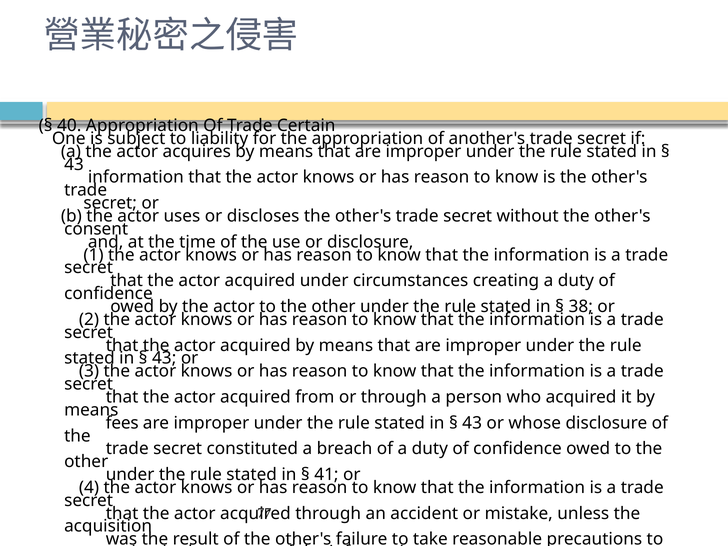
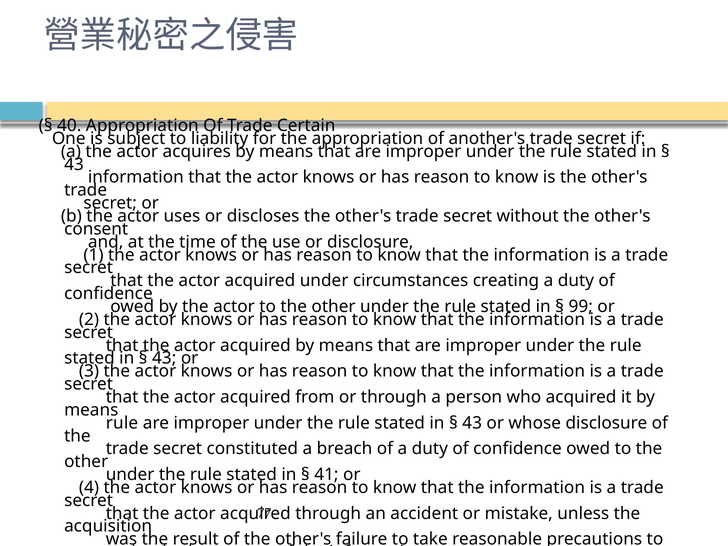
38: 38 -> 99
fees at (122, 423): fees -> rule
